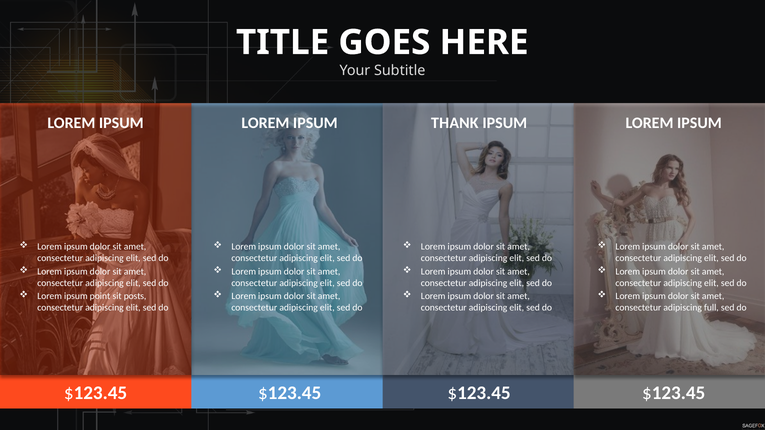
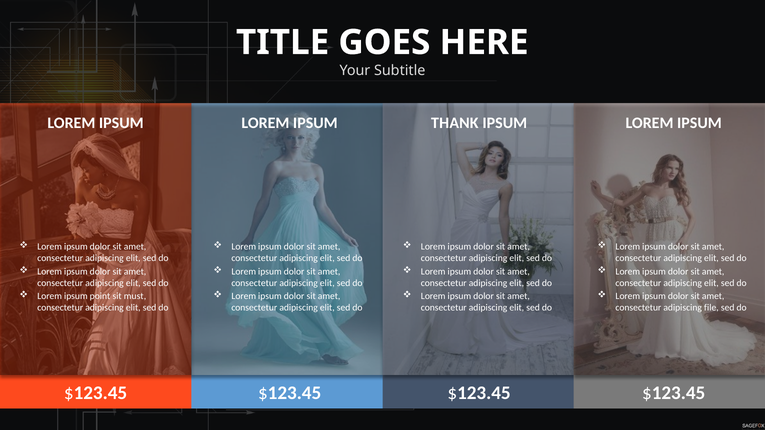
posts: posts -> must
full: full -> file
